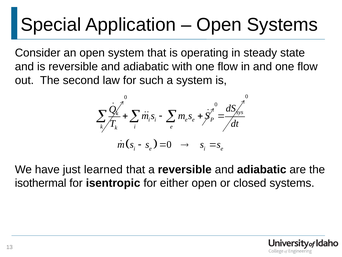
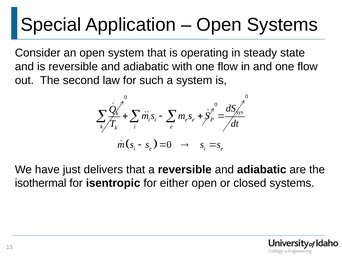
learned: learned -> delivers
